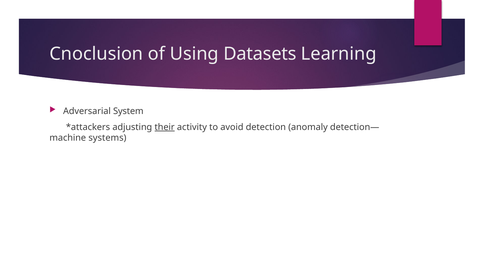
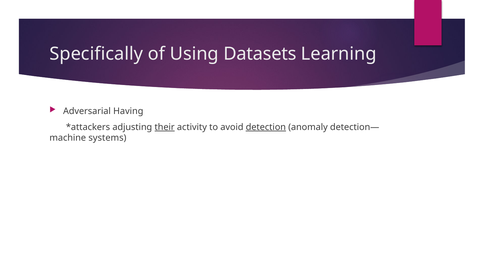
Cnoclusion: Cnoclusion -> Specifically
System: System -> Having
detection underline: none -> present
